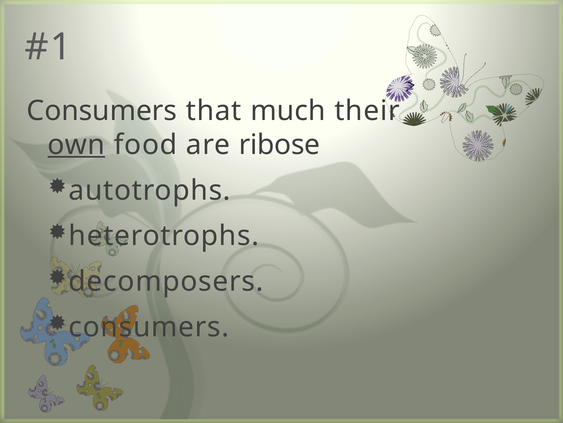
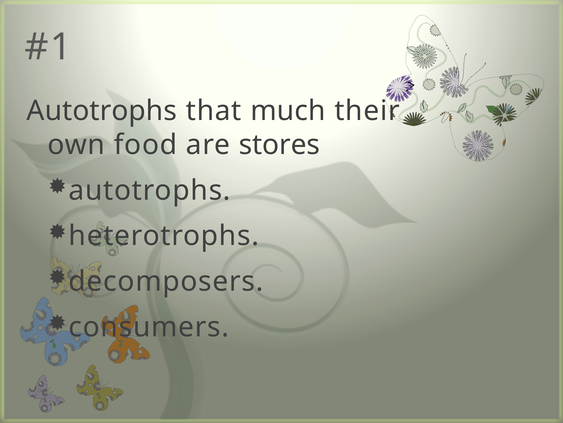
Consumers at (102, 111): Consumers -> Autotrophs
own underline: present -> none
ribose: ribose -> stores
